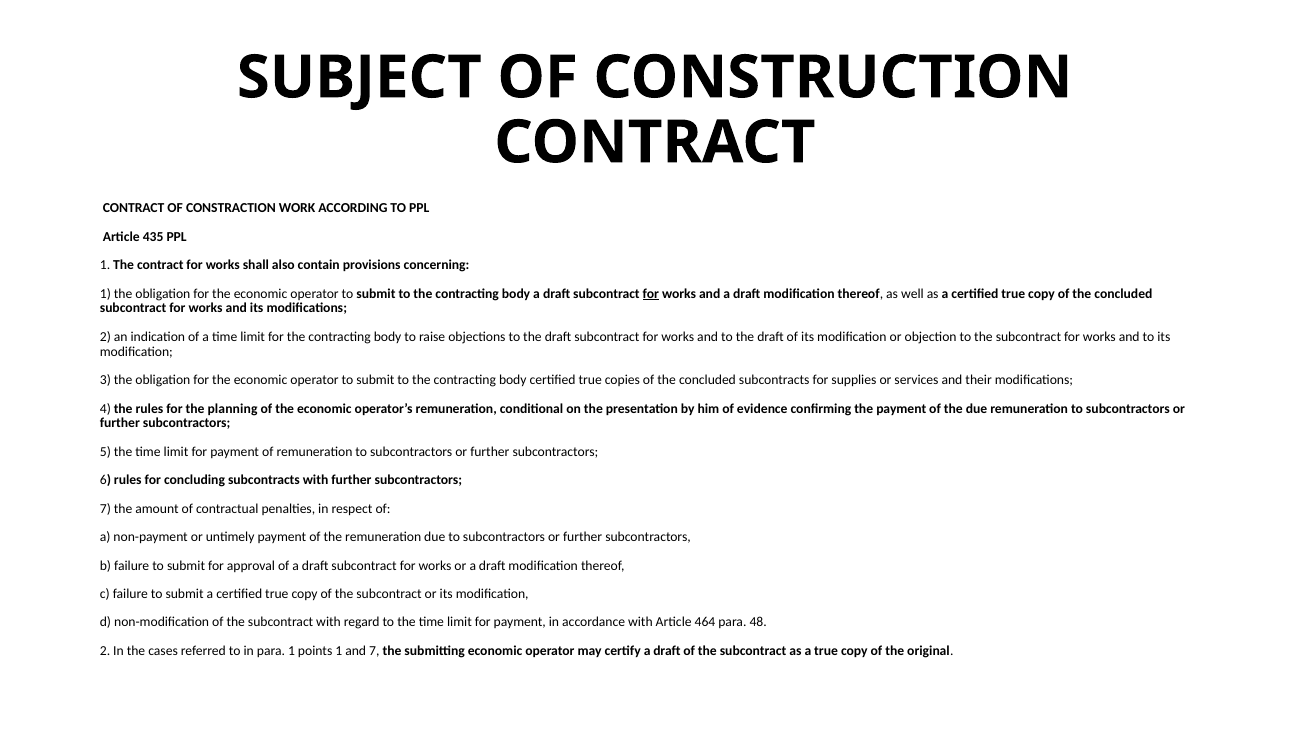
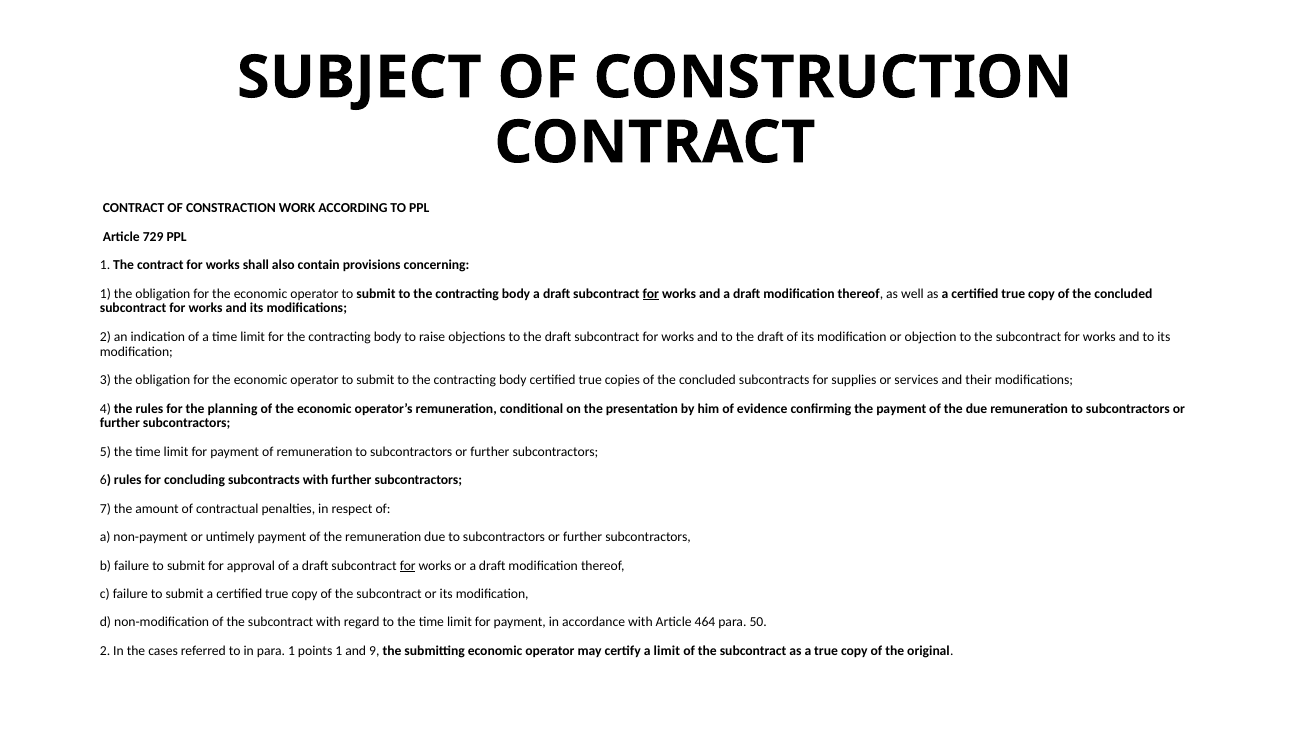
435: 435 -> 729
for at (408, 565) underline: none -> present
48: 48 -> 50
and 7: 7 -> 9
certify a draft: draft -> limit
